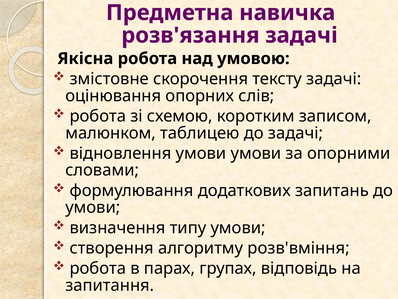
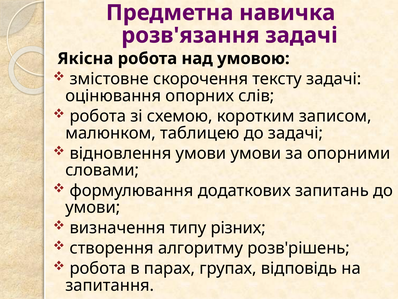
типу умови: умови -> різних
розв'вміння: розв'вміння -> розв'рішень
